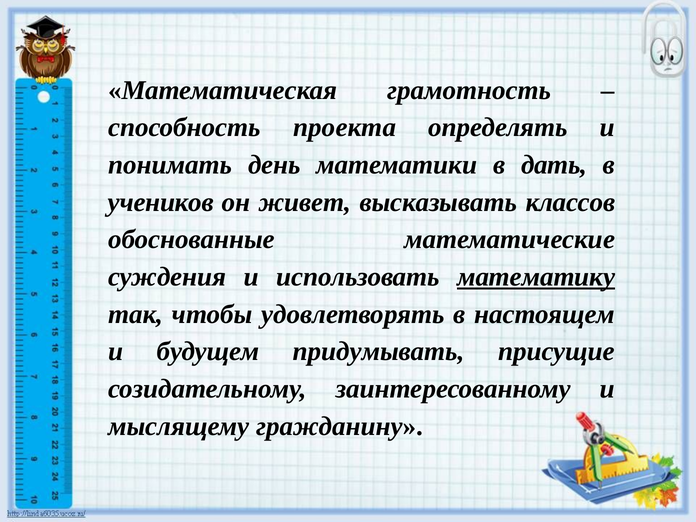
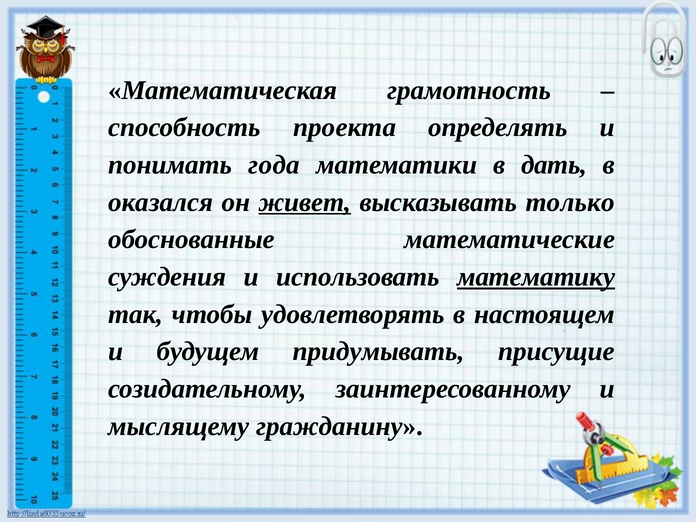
день: день -> года
учеников: учеников -> оказался
живет underline: none -> present
классов: классов -> только
